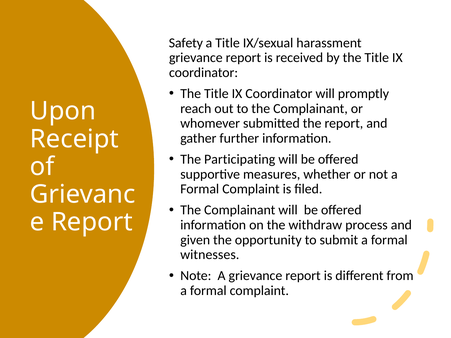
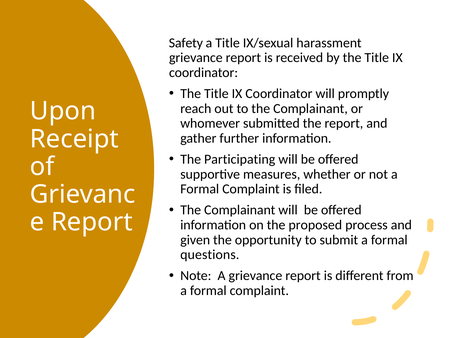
withdraw: withdraw -> proposed
witnesses: witnesses -> questions
